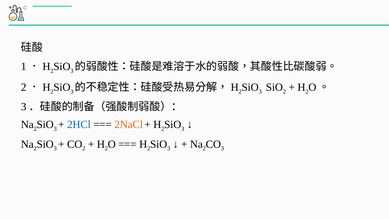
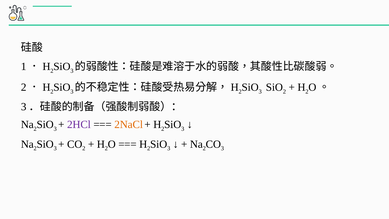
2HCl colour: blue -> purple
